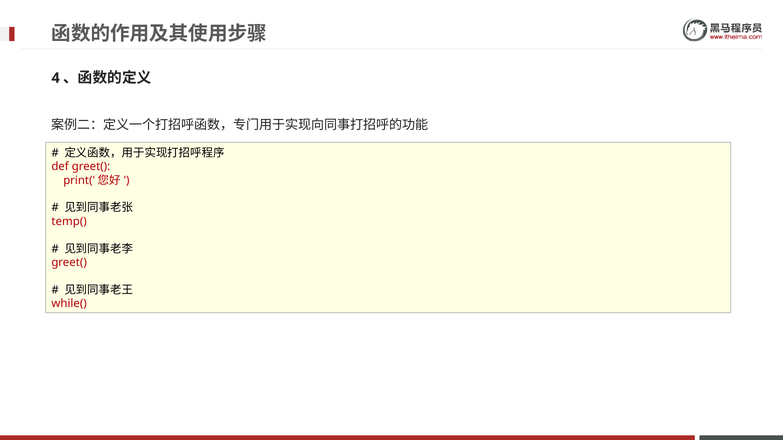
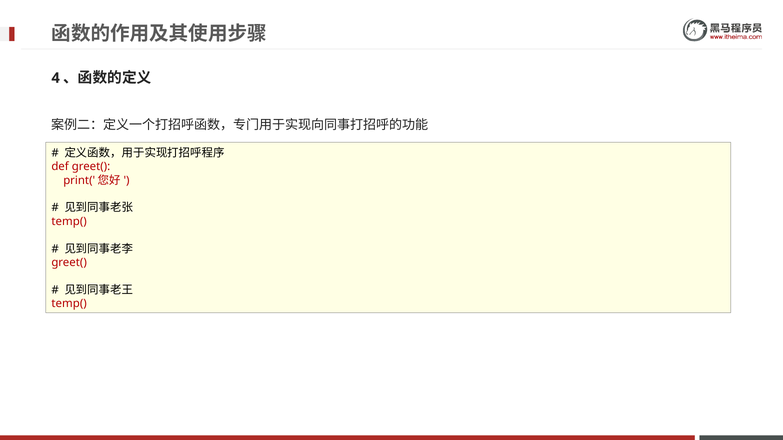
while( at (69, 304): while( -> temp(
